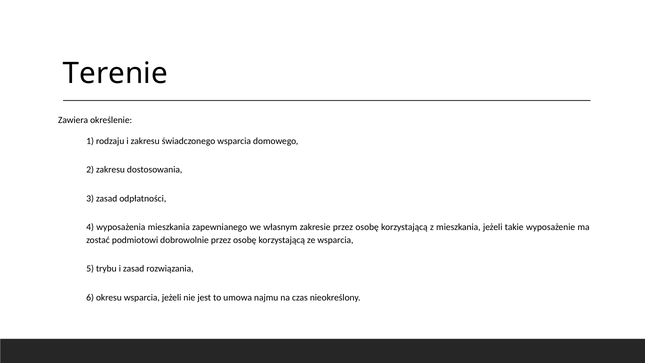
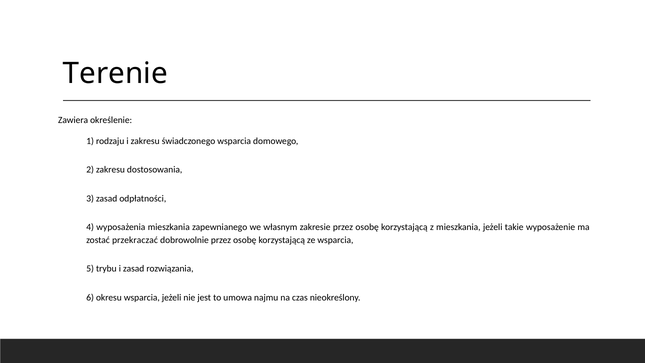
podmiotowi: podmiotowi -> przekraczać
